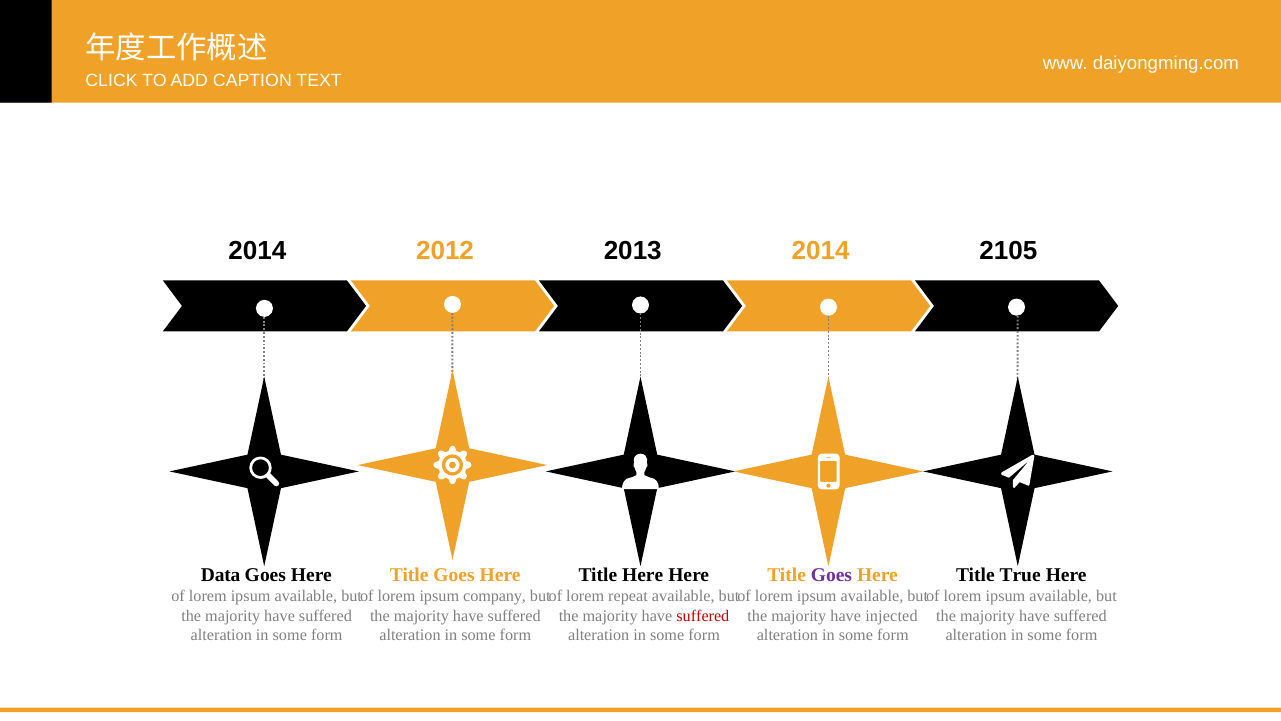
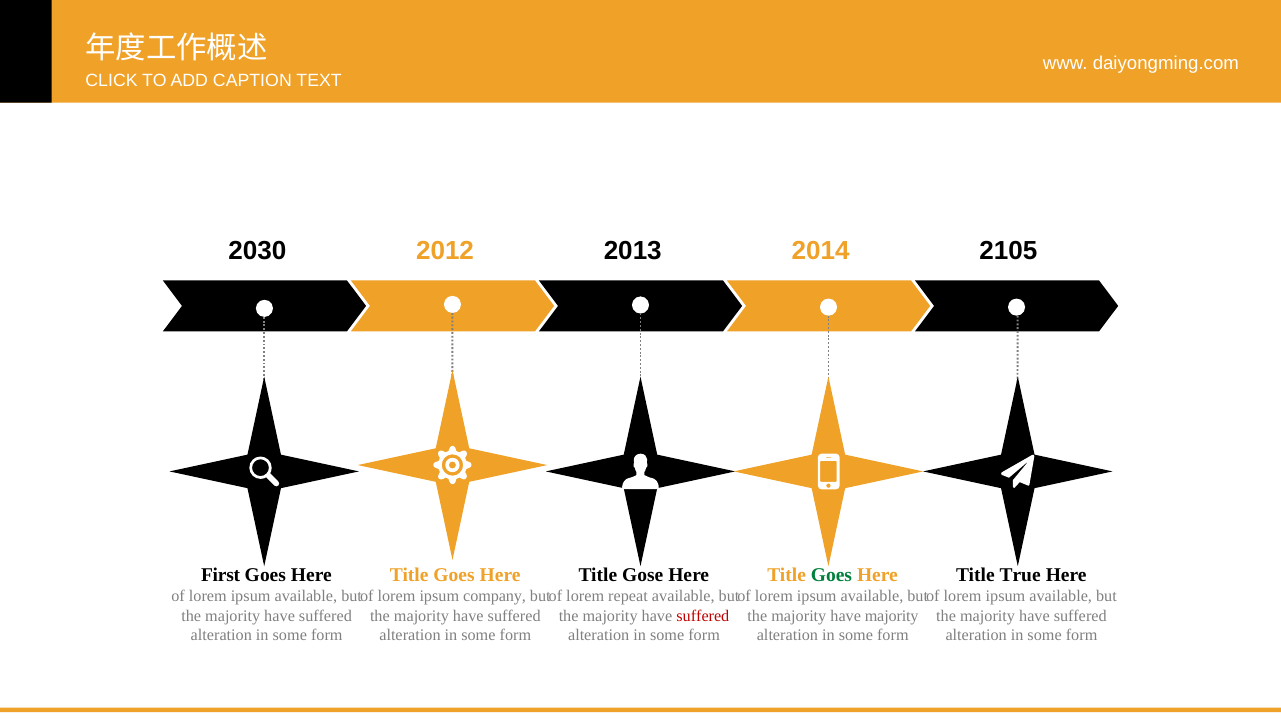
2014 at (257, 250): 2014 -> 2030
Data: Data -> First
Title Here: Here -> Gose
Goes at (831, 575) colour: purple -> green
have injected: injected -> majority
